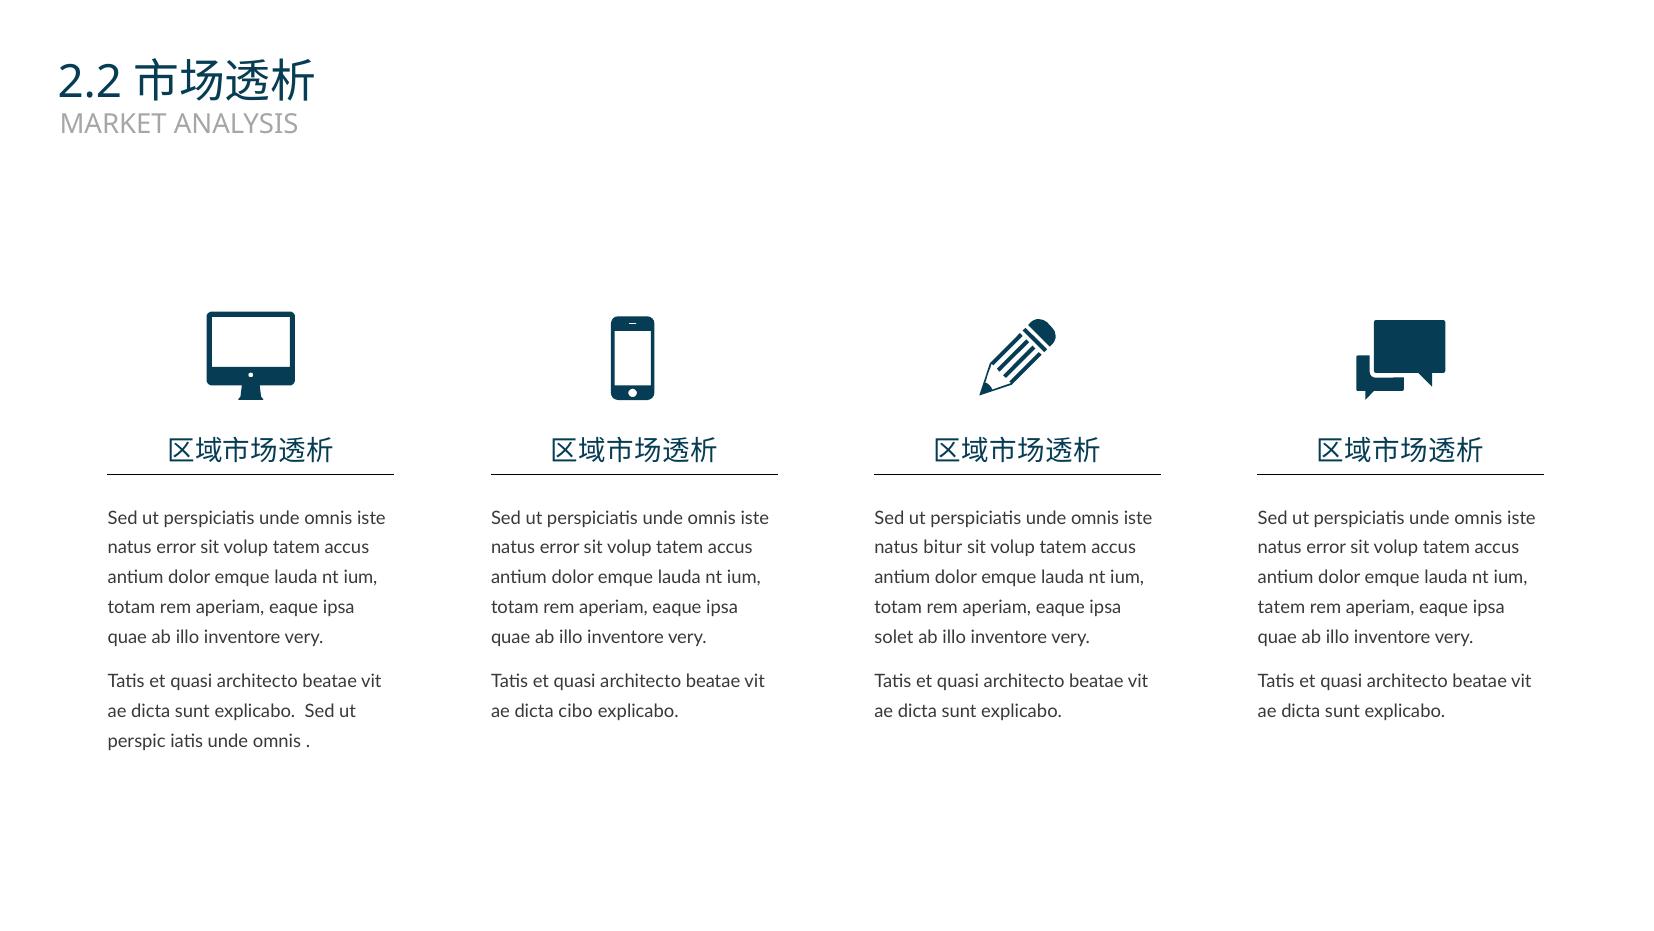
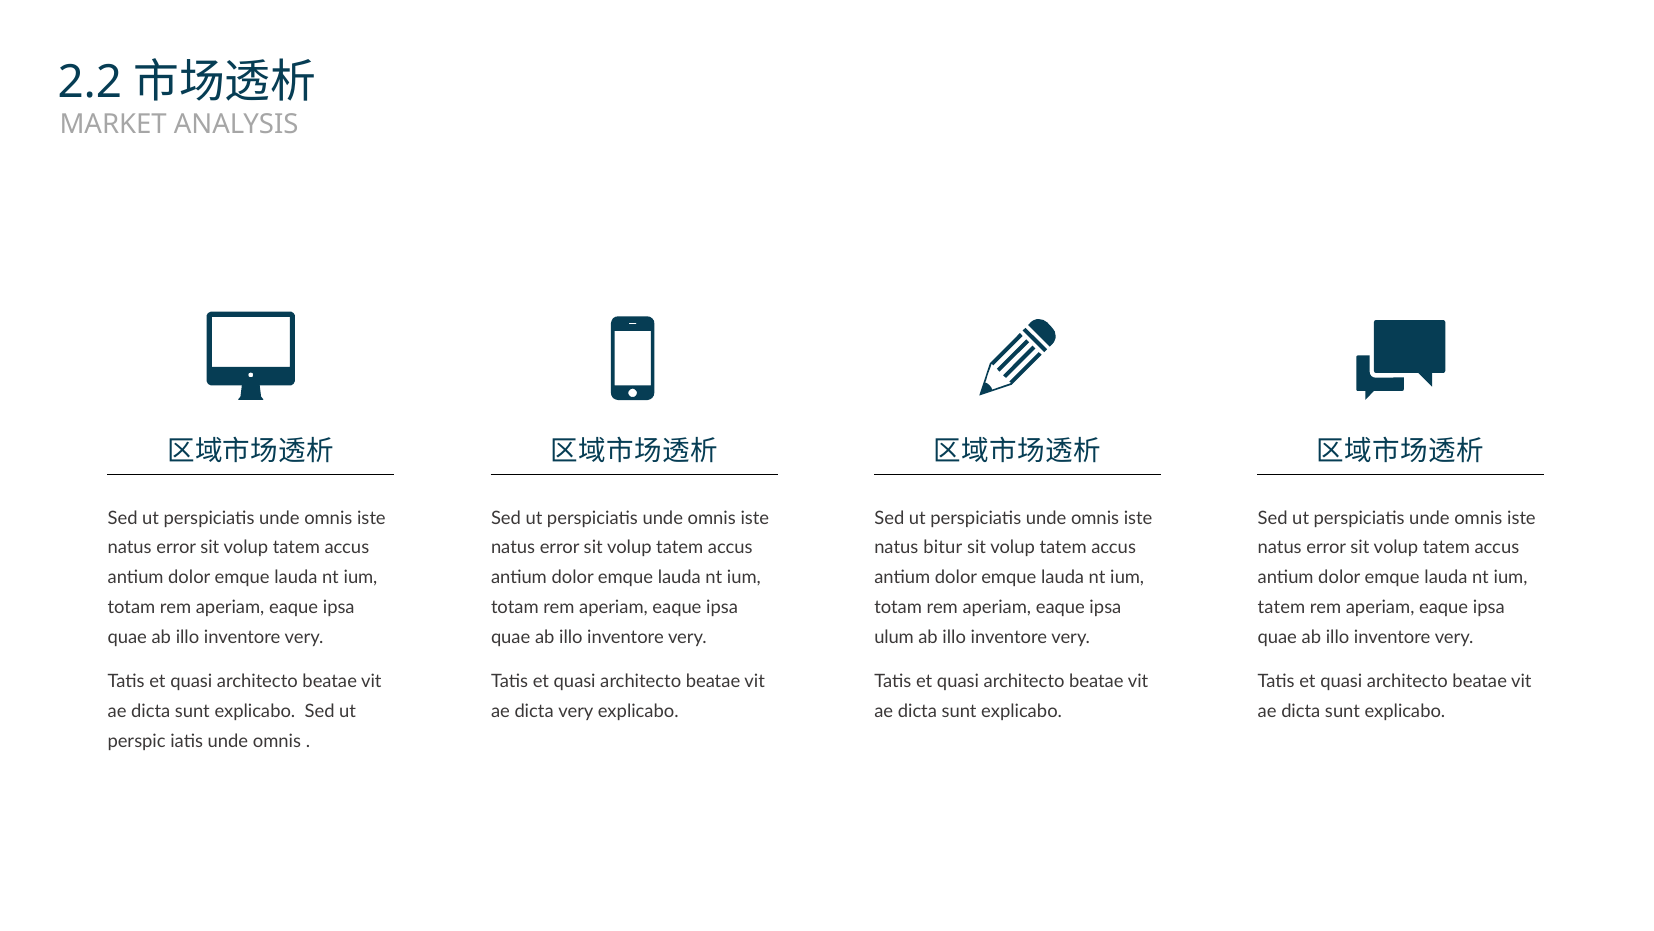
solet: solet -> ulum
dicta cibo: cibo -> very
